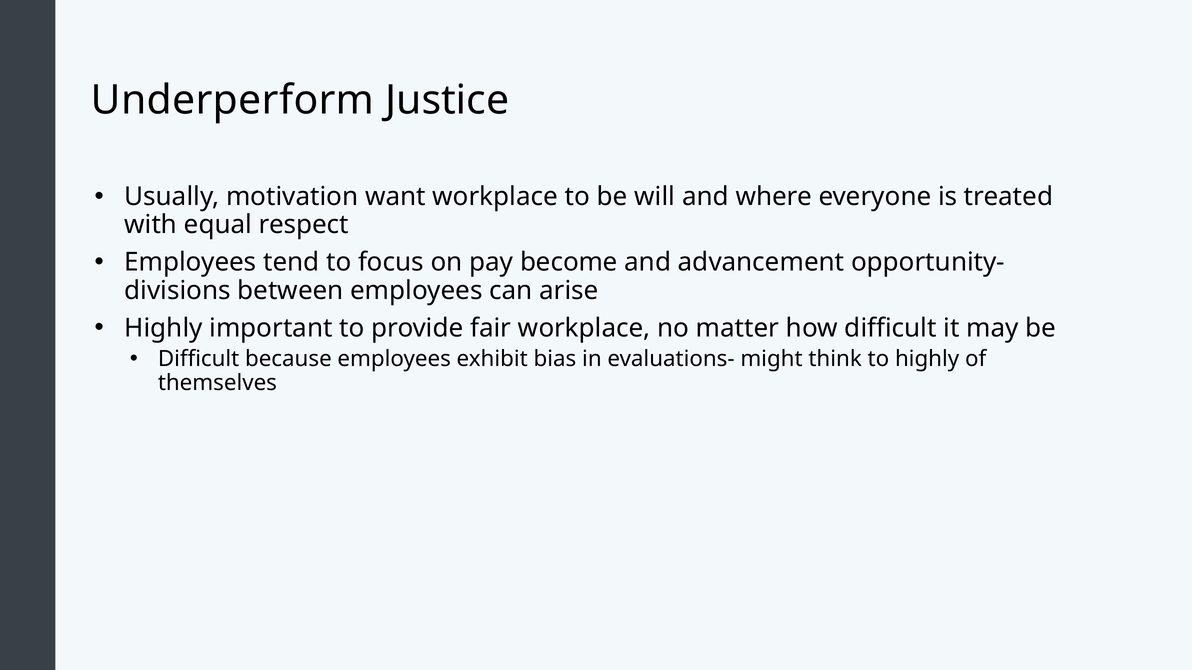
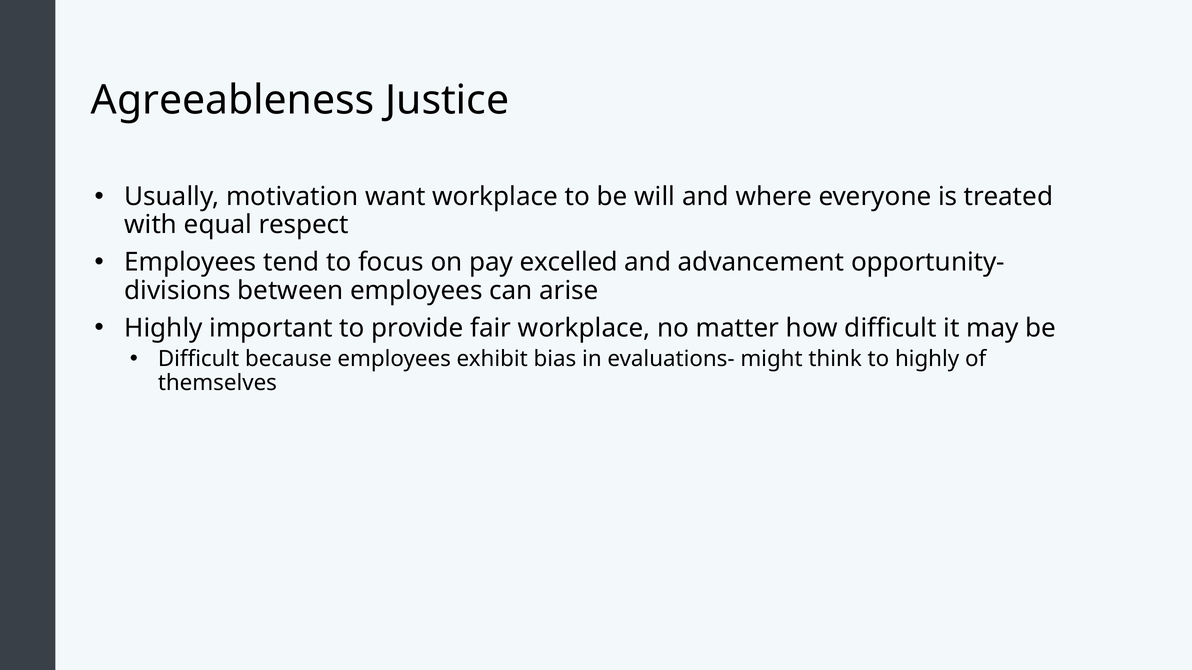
Underperform: Underperform -> Agreeableness
become: become -> excelled
